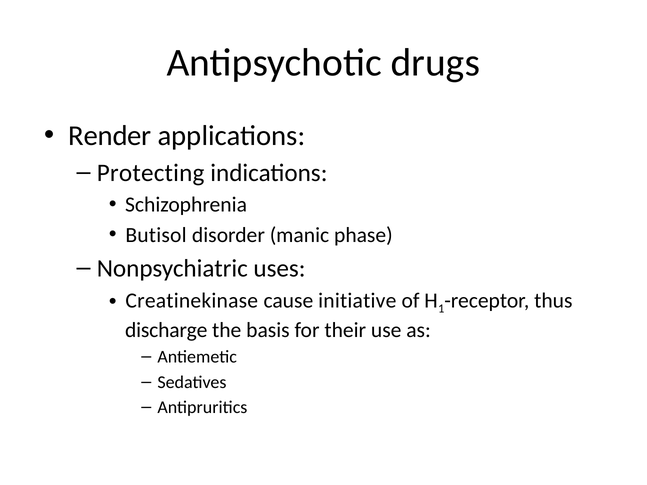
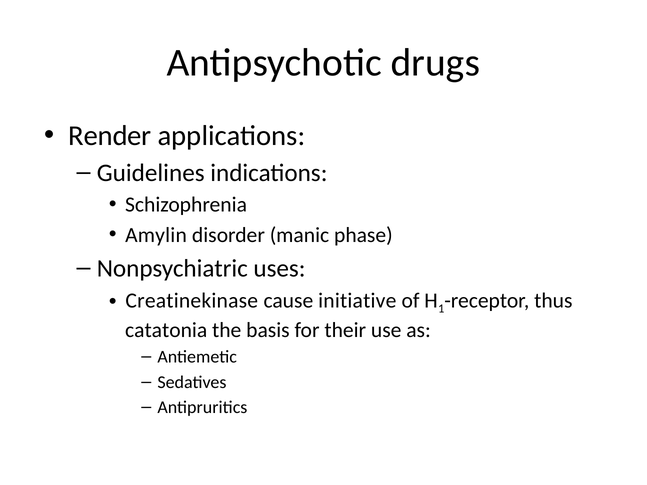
Protecting: Protecting -> Guidelines
Butisol: Butisol -> Amylin
discharge: discharge -> catatonia
